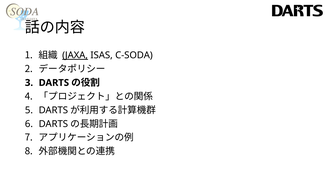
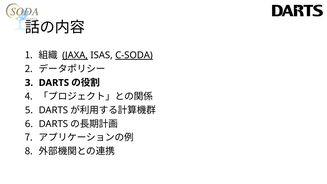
C-SODA underline: none -> present
